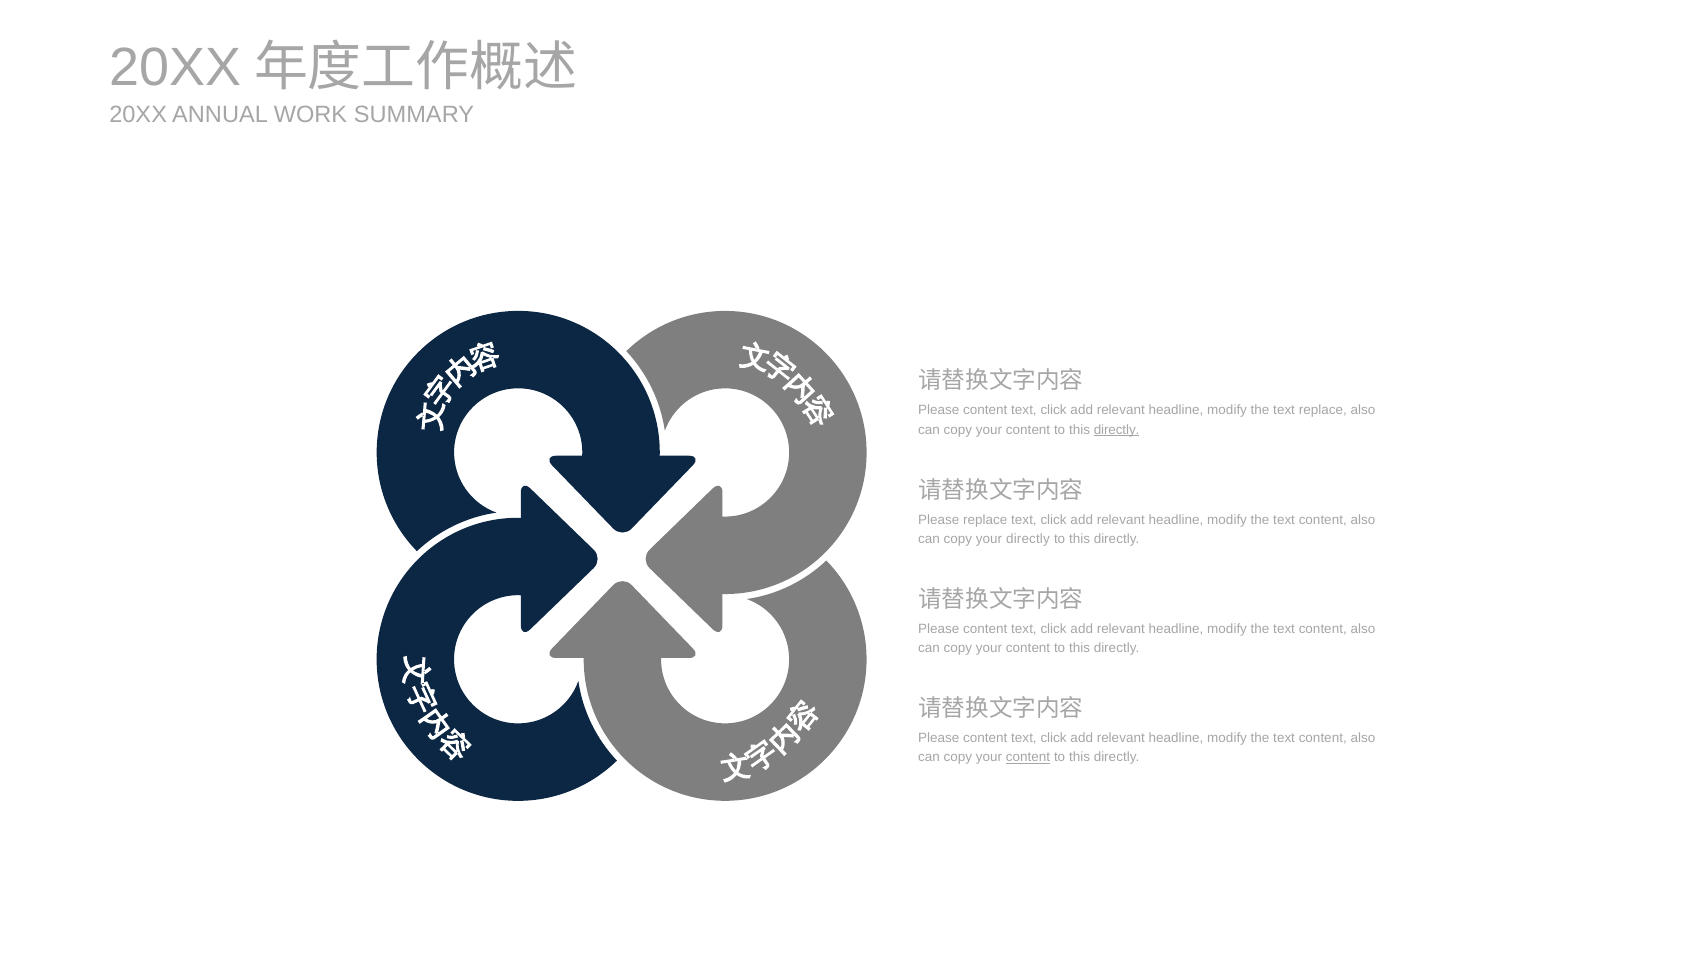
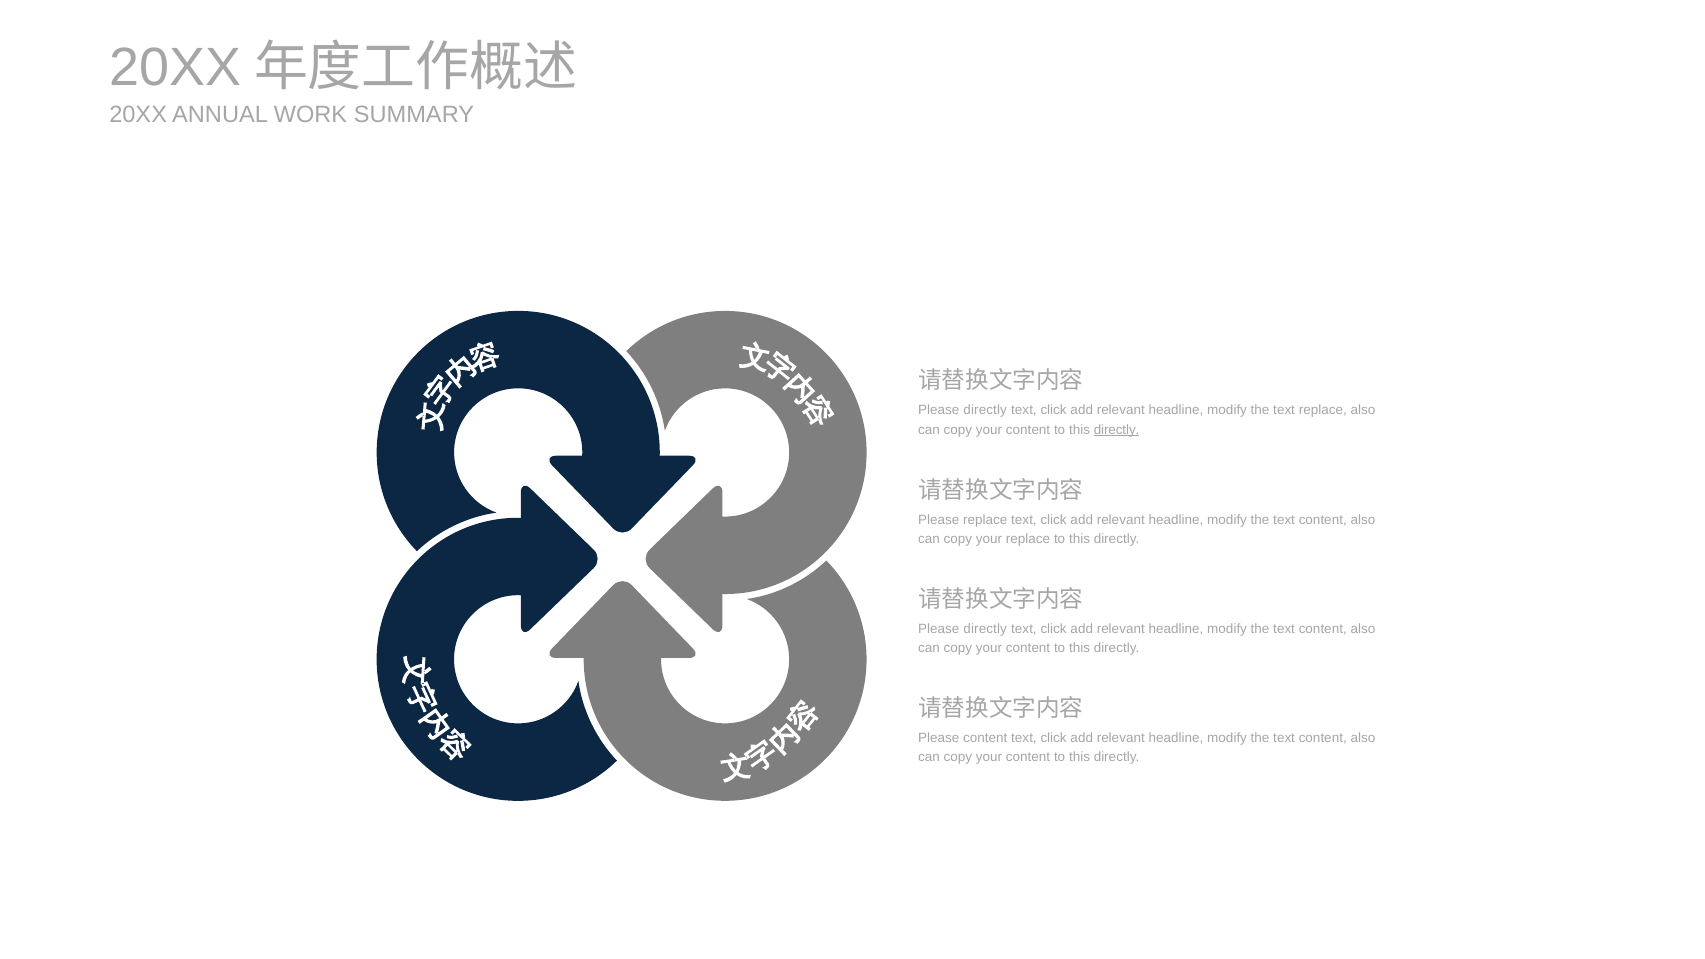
content at (985, 410): content -> directly
your directly: directly -> replace
content at (985, 629): content -> directly
content at (1028, 757) underline: present -> none
